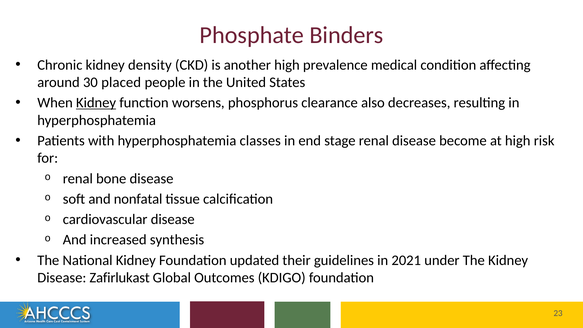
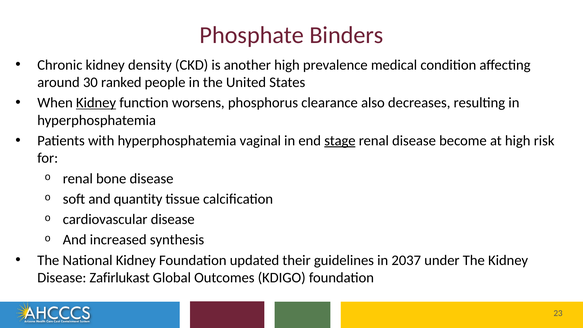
placed: placed -> ranked
classes: classes -> vaginal
stage underline: none -> present
nonfatal: nonfatal -> quantity
2021: 2021 -> 2037
